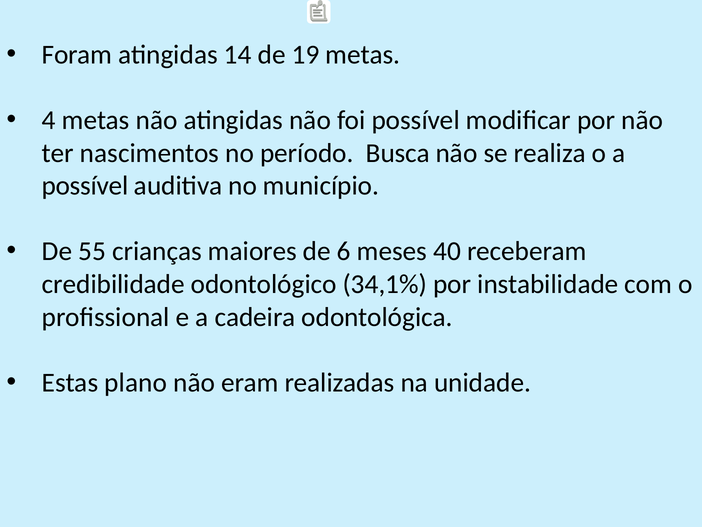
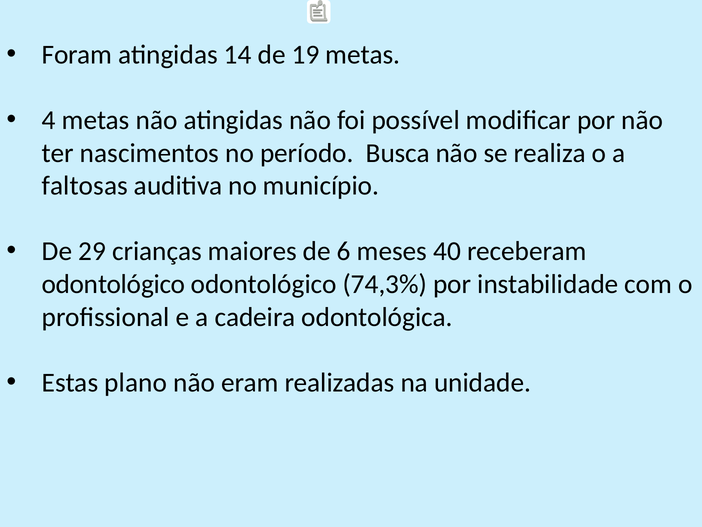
possível at (85, 186): possível -> faltosas
55: 55 -> 29
credibilidade at (113, 284): credibilidade -> odontológico
34,1%: 34,1% -> 74,3%
